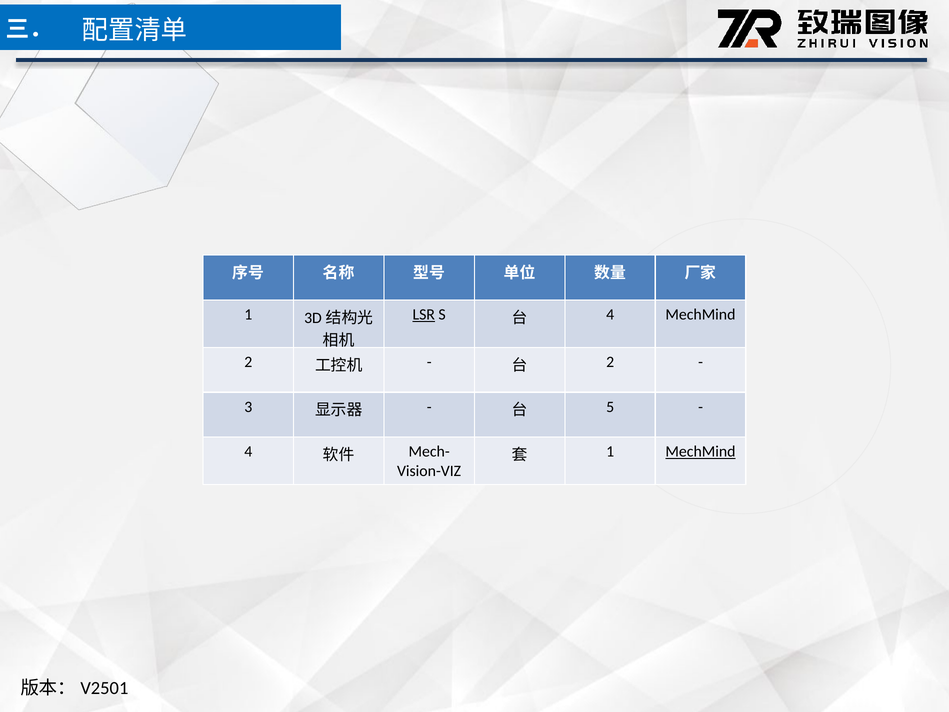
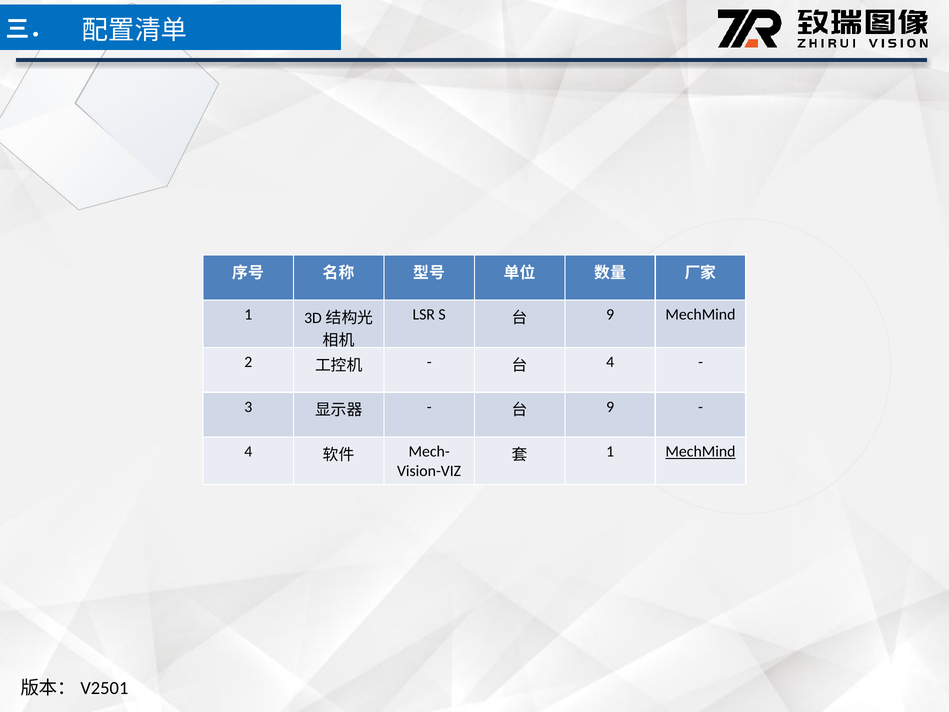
LSR underline: present -> none
4 at (610, 314): 4 -> 9
2 at (610, 362): 2 -> 4
5 at (610, 407): 5 -> 9
